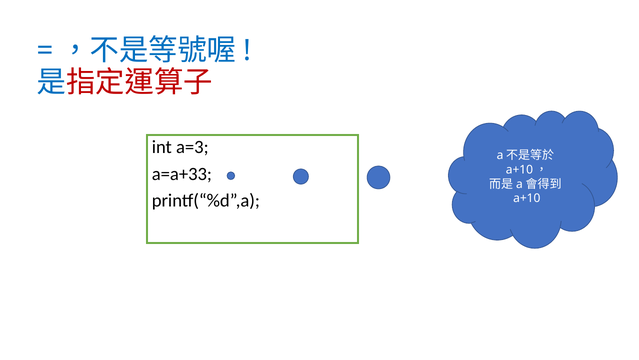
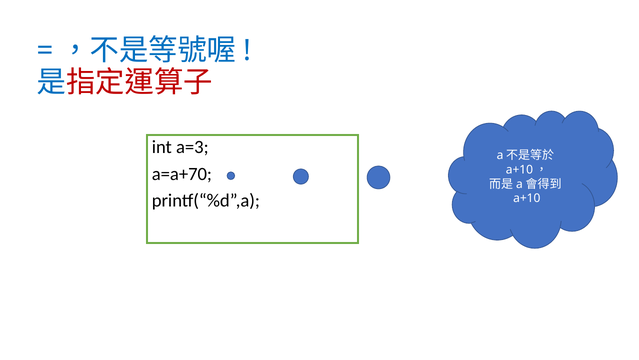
a=a+33: a=a+33 -> a=a+70
